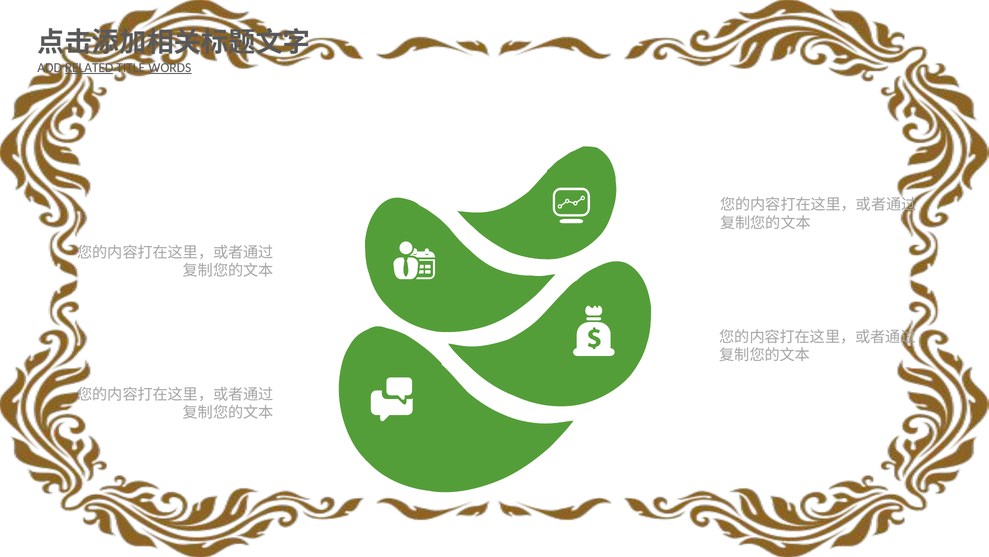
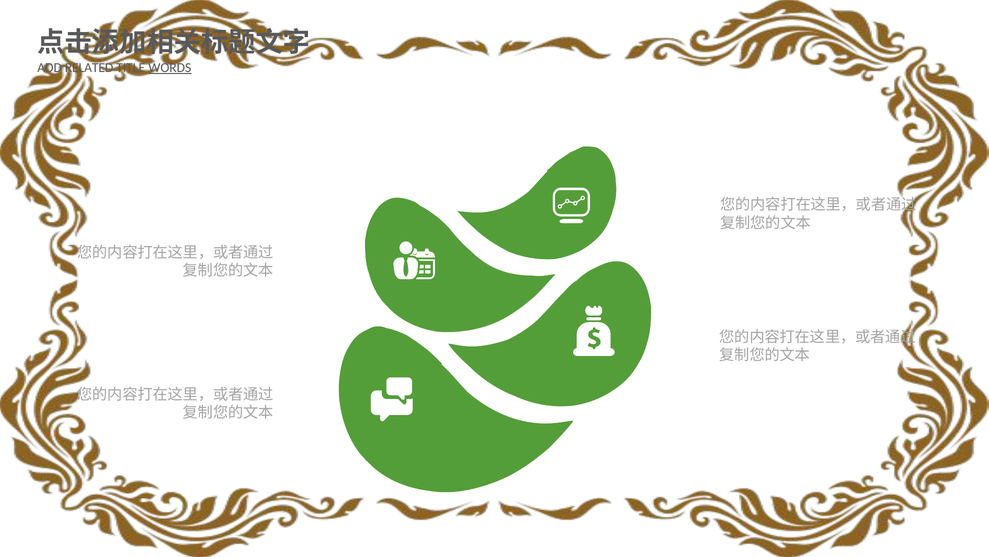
RELATED underline: present -> none
